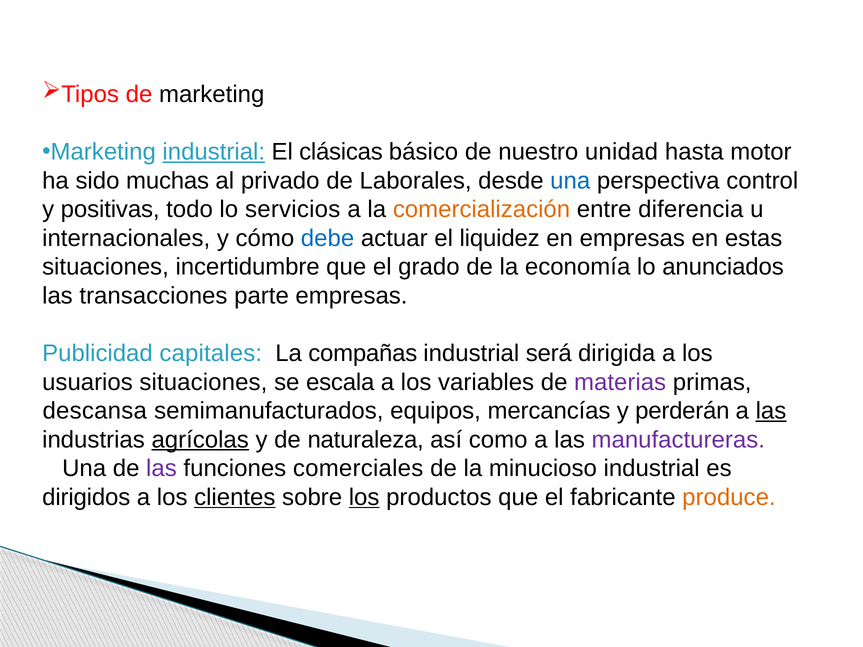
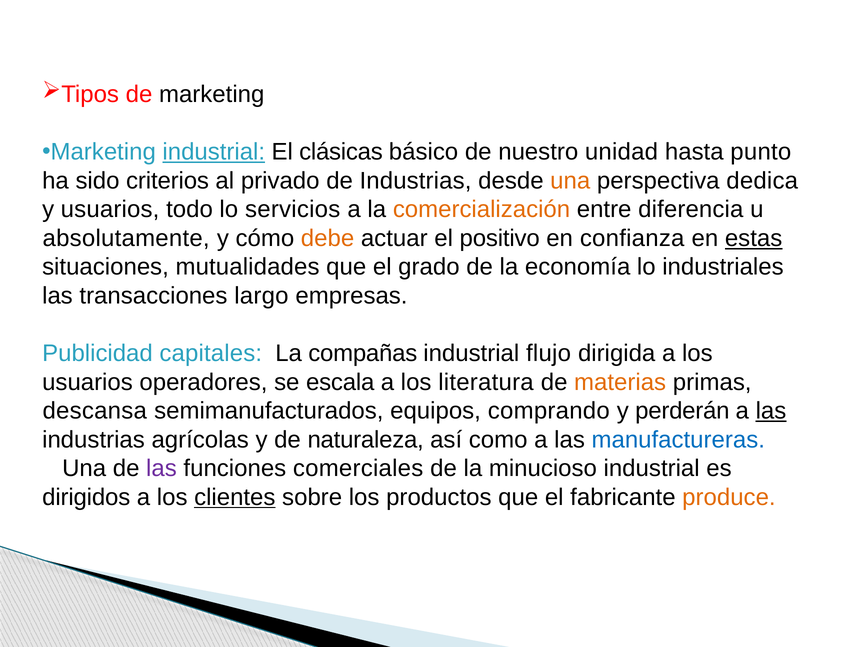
motor: motor -> punto
muchas: muchas -> criterios
de Laborales: Laborales -> Industrias
una at (570, 181) colour: blue -> orange
control: control -> dedica
y positivas: positivas -> usuarios
internacionales: internacionales -> absolutamente
debe colour: blue -> orange
liquidez: liquidez -> positivo
en empresas: empresas -> confianza
estas underline: none -> present
incertidumbre: incertidumbre -> mutualidades
anunciados: anunciados -> industriales
parte: parte -> largo
será: será -> flujo
usuarios situaciones: situaciones -> operadores
variables: variables -> literatura
materias colour: purple -> orange
mercancías: mercancías -> comprando
agrícolas underline: present -> none
manufactureras colour: purple -> blue
los at (364, 497) underline: present -> none
